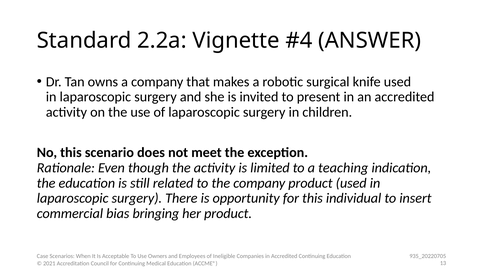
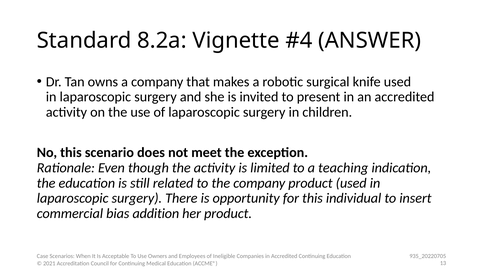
2.2a: 2.2a -> 8.2a
bringing: bringing -> addition
